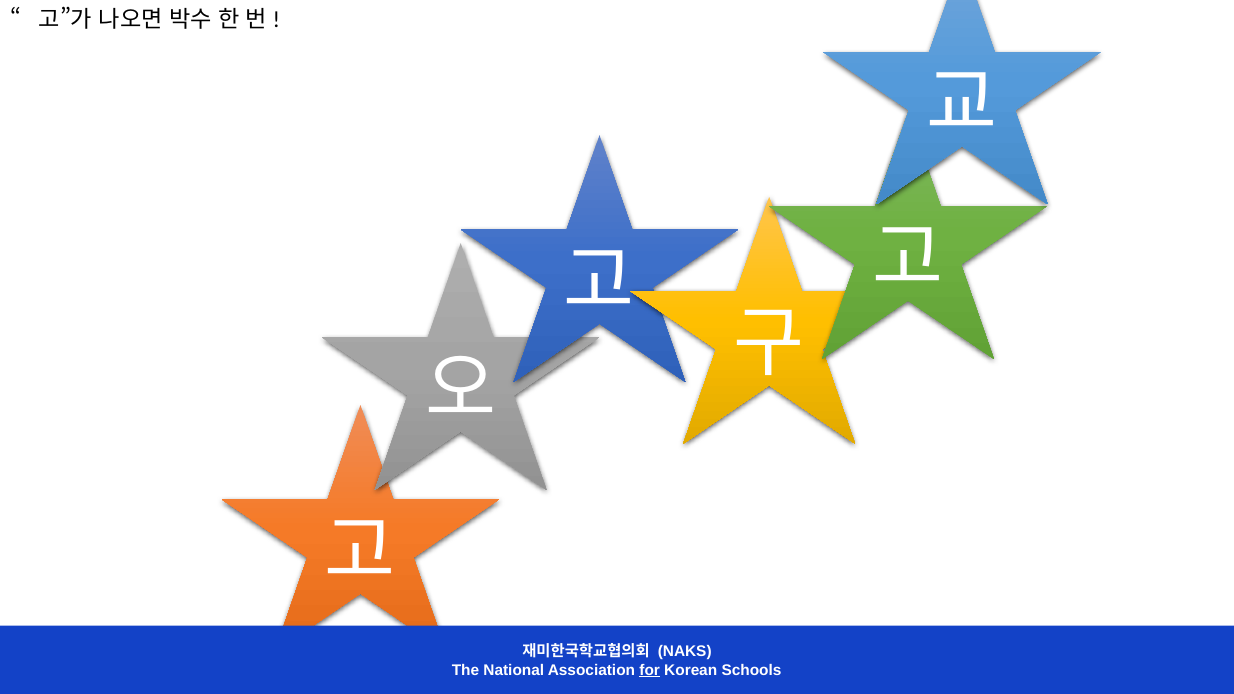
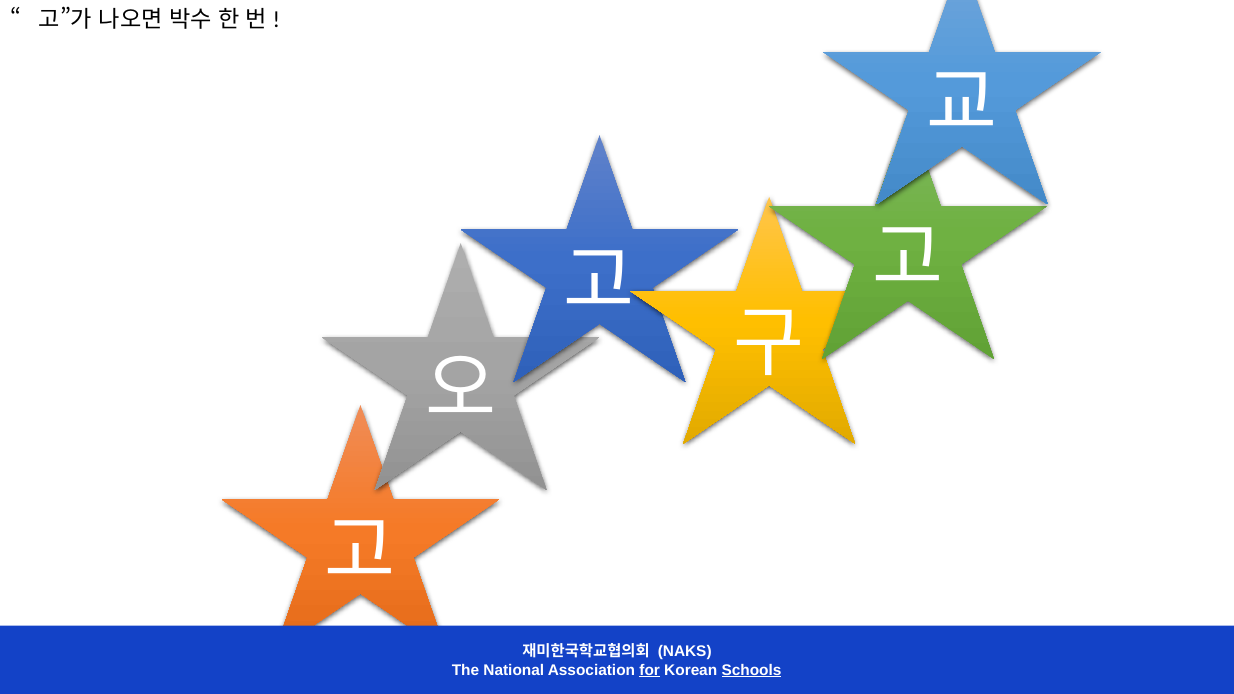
Schools underline: none -> present
